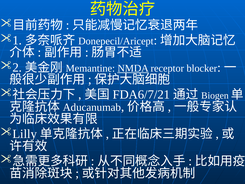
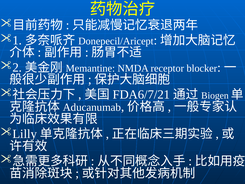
NMDA underline: present -> none
